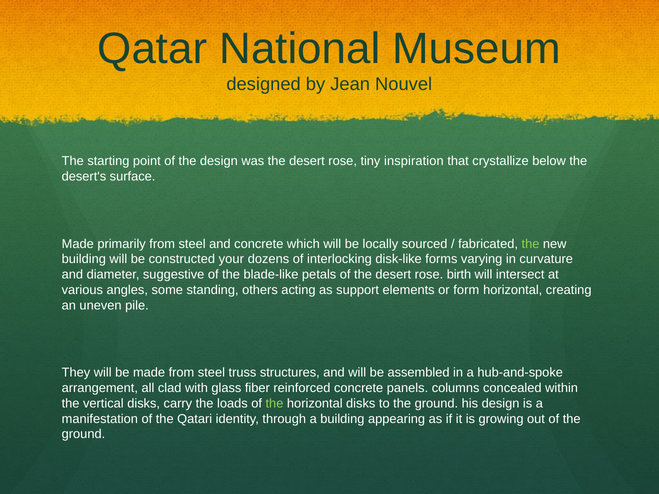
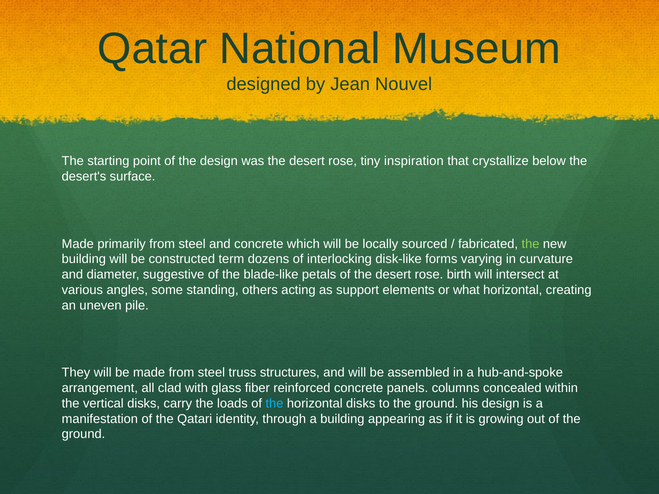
your: your -> term
form: form -> what
the at (274, 404) colour: light green -> light blue
